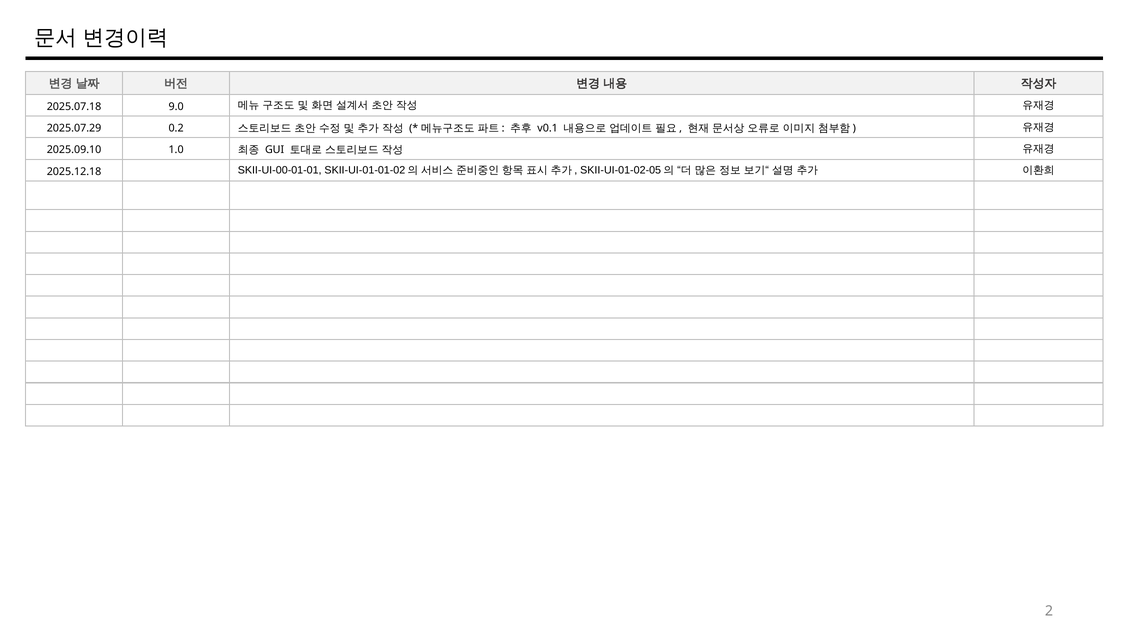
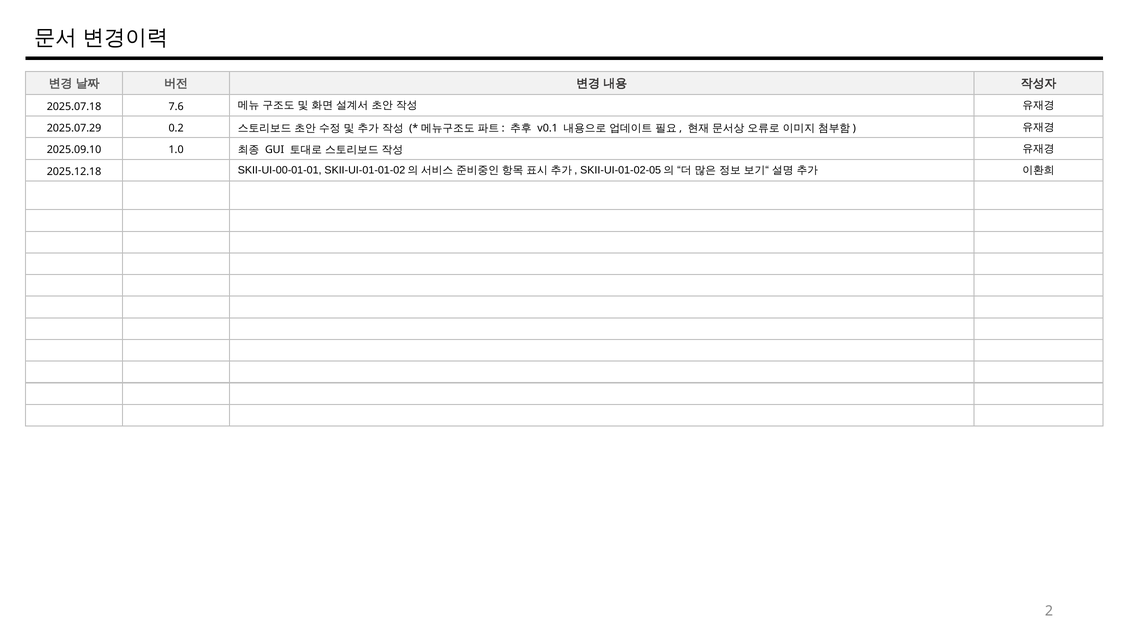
9.0: 9.0 -> 7.6
